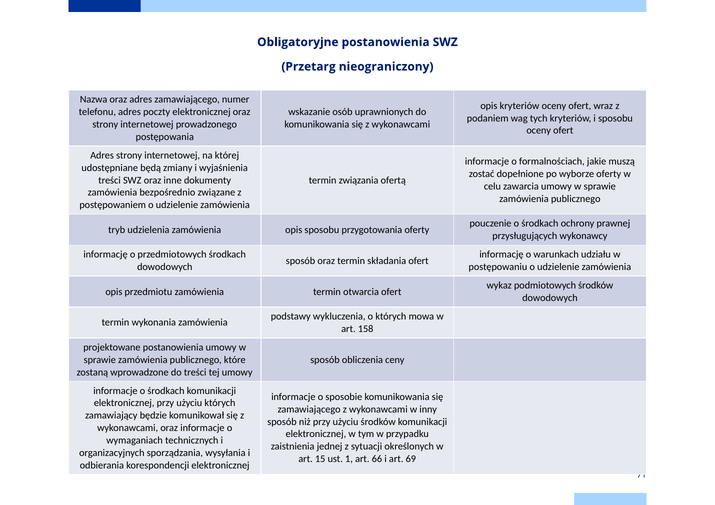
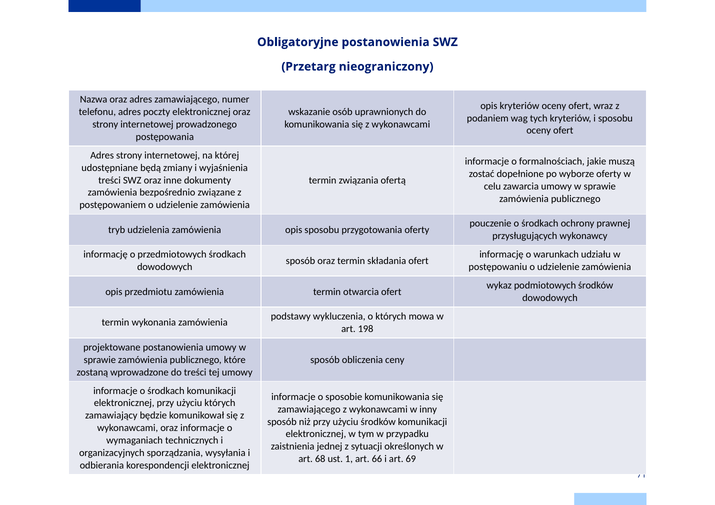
158: 158 -> 198
15: 15 -> 68
